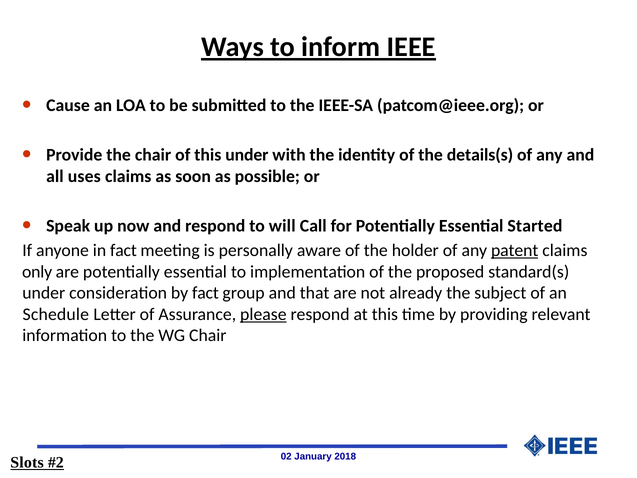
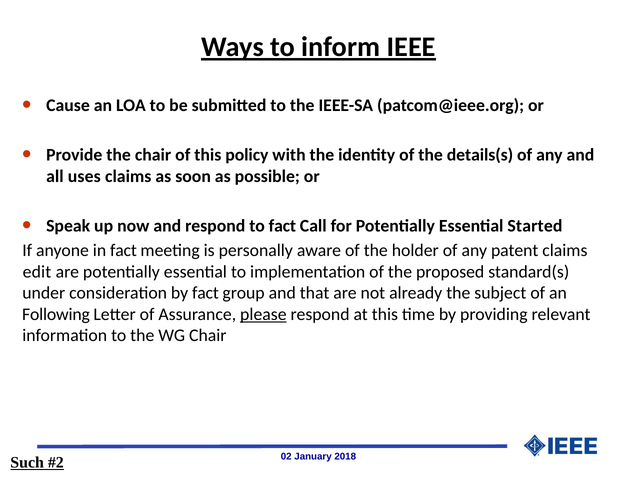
this under: under -> policy
to will: will -> fact
patent underline: present -> none
only: only -> edit
Schedule: Schedule -> Following
Slots: Slots -> Such
